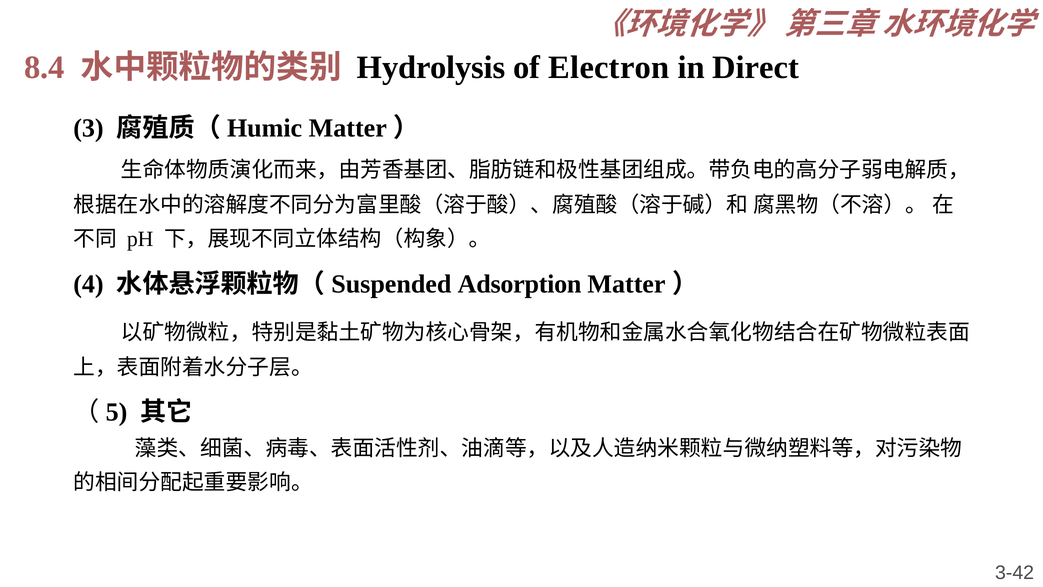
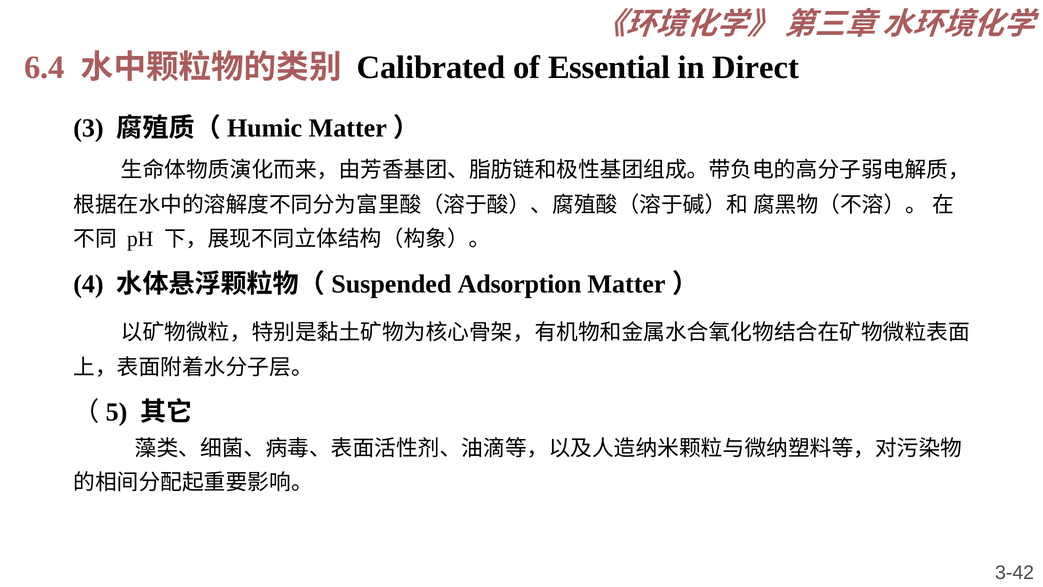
8.4: 8.4 -> 6.4
Hydrolysis: Hydrolysis -> Calibrated
Electron: Electron -> Essential
